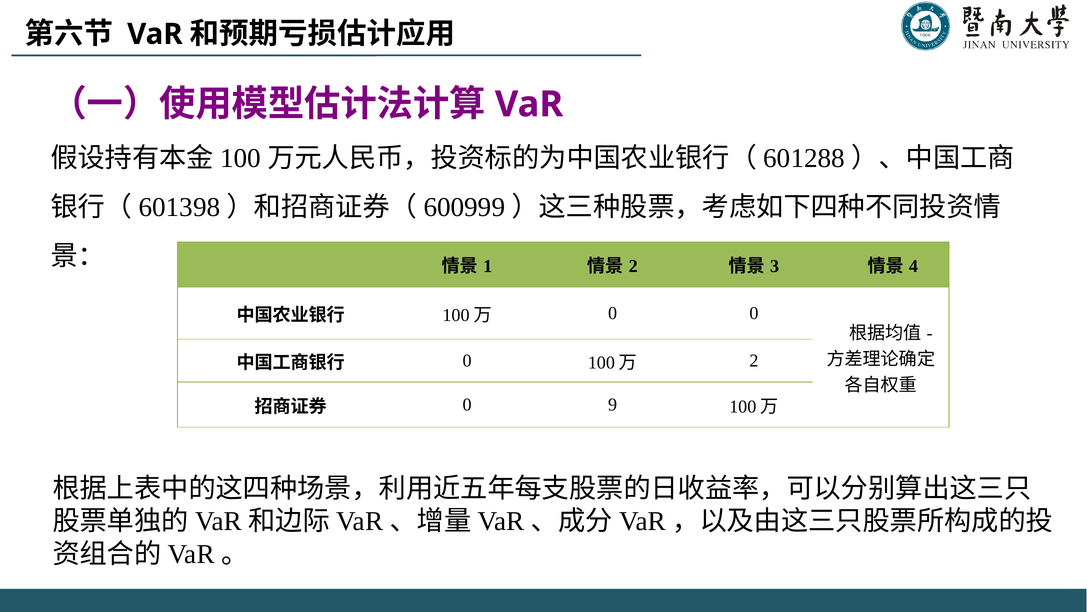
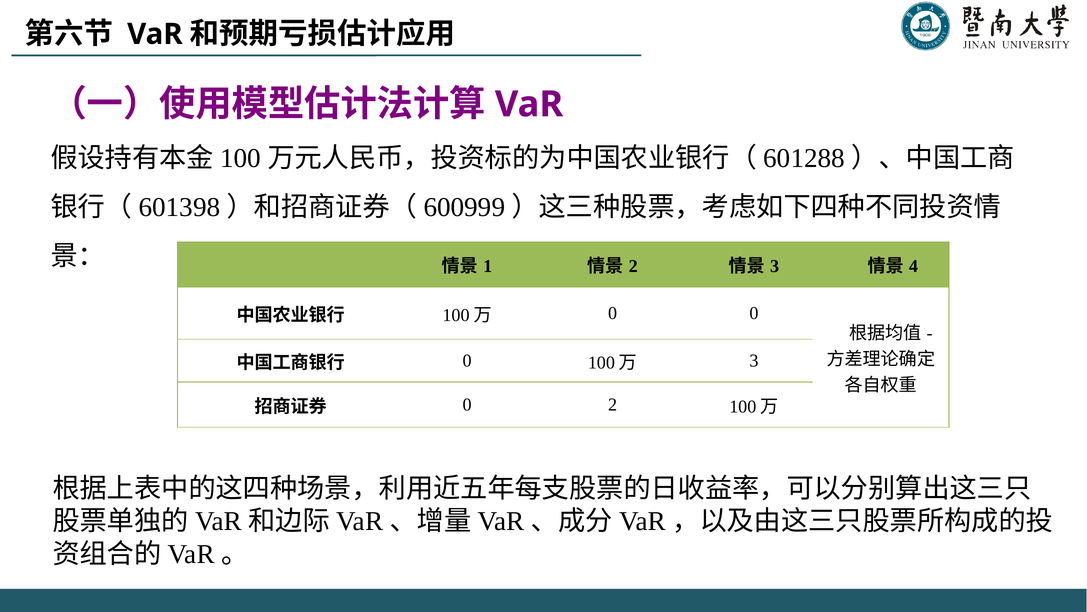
2 at (754, 361): 2 -> 3
0 9: 9 -> 2
